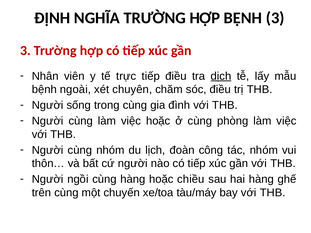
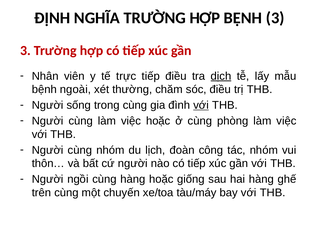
chuyên: chuyên -> thường
với at (201, 105) underline: none -> present
chiều: chiều -> giống
